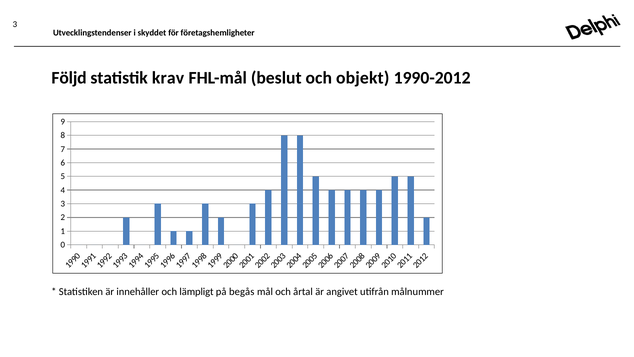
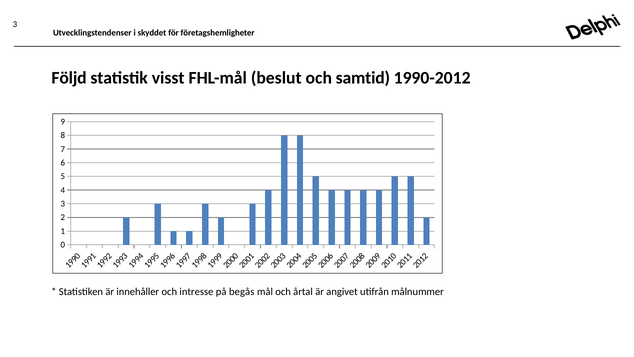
krav: krav -> visst
objekt: objekt -> samtid
lämpligt: lämpligt -> intresse
